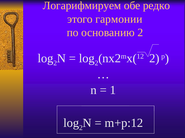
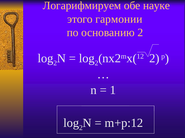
редко: редко -> науке
